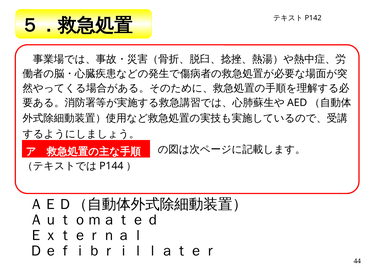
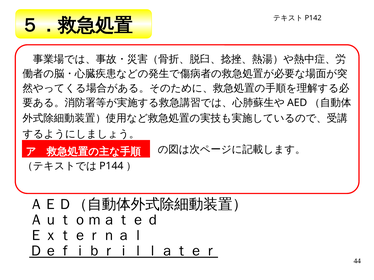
Ｄｅｆｉｂｒｉｌｌａｔｅｒ underline: none -> present
